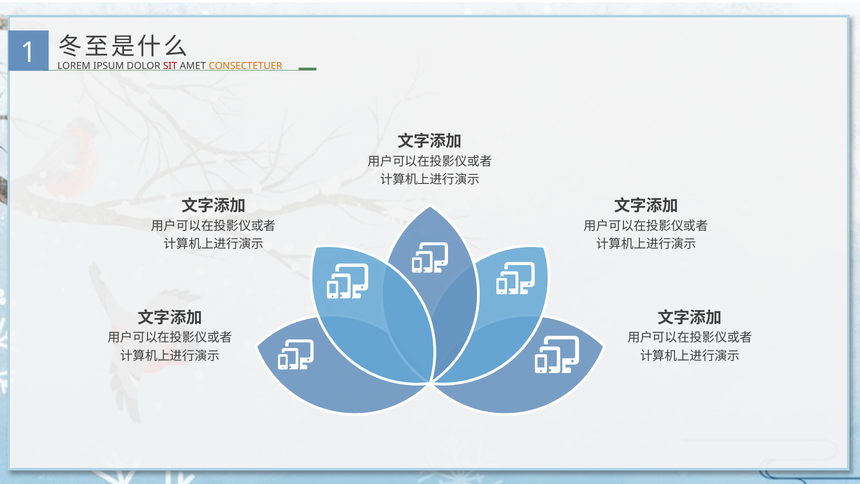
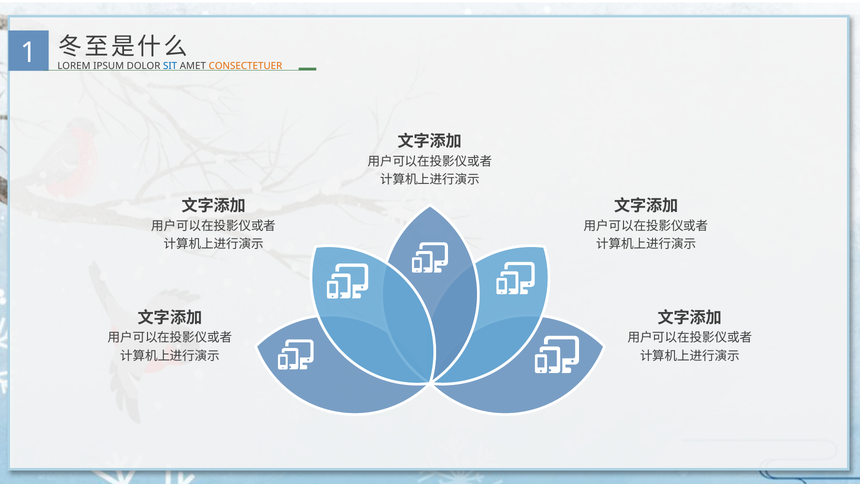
SIT colour: red -> blue
